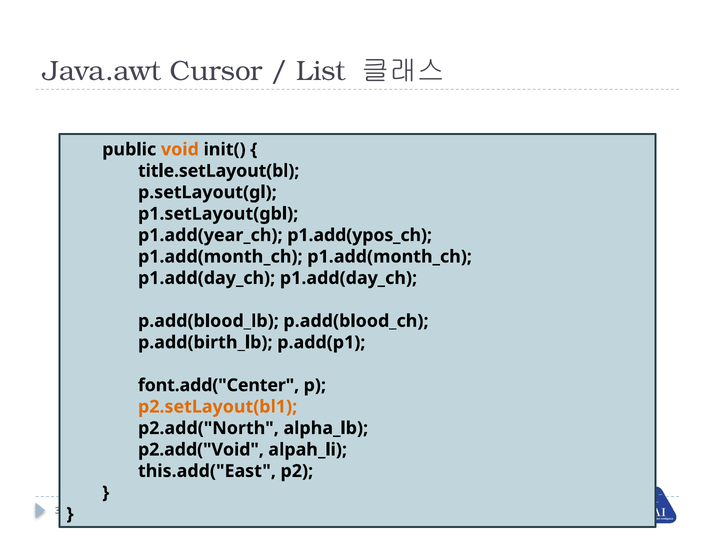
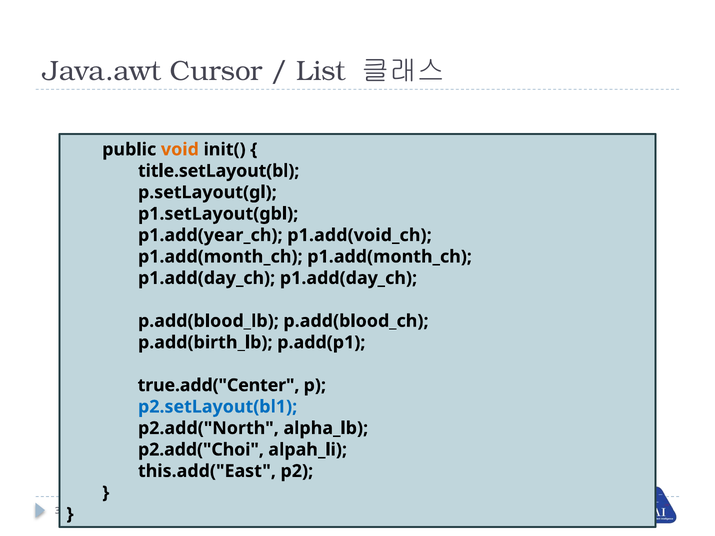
p1.add(ypos_ch: p1.add(ypos_ch -> p1.add(void_ch
font.add("Center: font.add("Center -> true.add("Center
p2.setLayout(bl1 colour: orange -> blue
p2.add("Void: p2.add("Void -> p2.add("Choi
